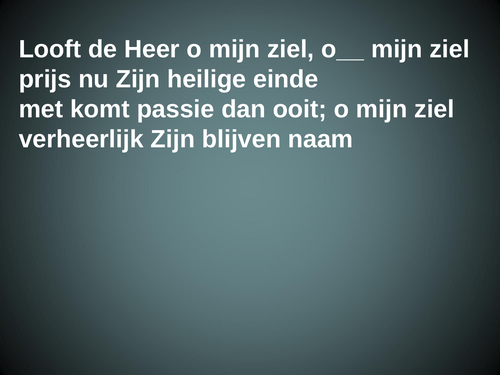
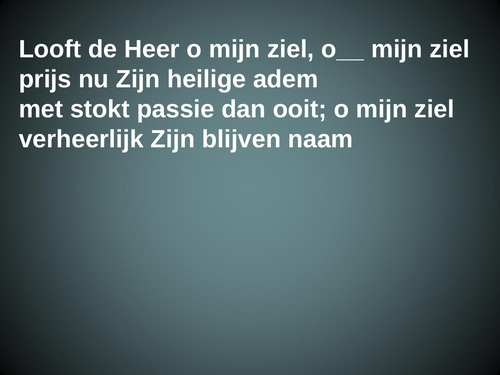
einde: einde -> adem
komt: komt -> stokt
